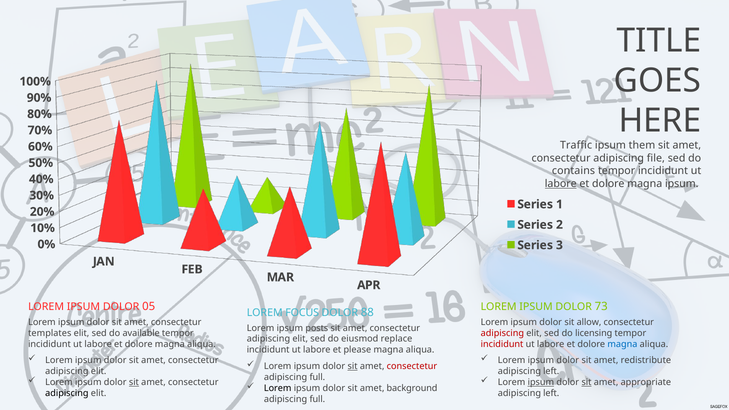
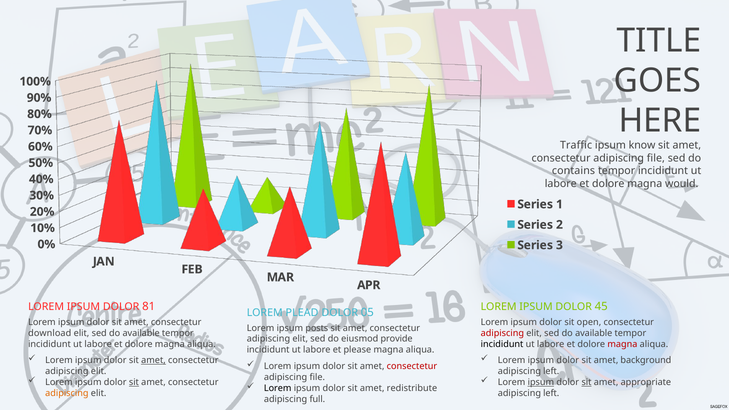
them: them -> know
labore at (561, 184) underline: present -> none
magna ipsum: ipsum -> would
05: 05 -> 81
73: 73 -> 45
FOCUS: FOCUS -> PLEAD
88: 88 -> 05
allow: allow -> open
templates: templates -> download
licensing at (594, 333): licensing -> available
replace: replace -> provide
incididunt at (502, 344) colour: red -> black
magna at (622, 344) colour: blue -> red
amet at (153, 360) underline: none -> present
redistribute: redistribute -> background
sit at (353, 366) underline: present -> none
full at (317, 377): full -> file
background: background -> redistribute
adipiscing at (67, 393) colour: black -> orange
